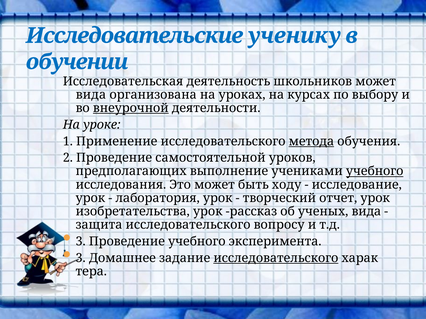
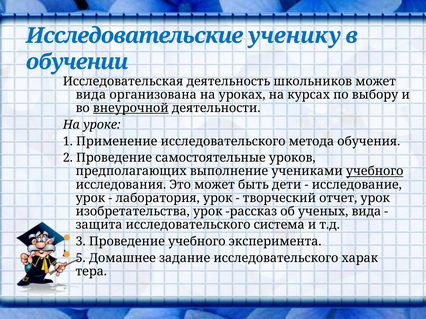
метода underline: present -> none
самостоятельной: самостоятельной -> самостоятельные
ходу: ходу -> дети
вопросу: вопросу -> система
3 at (81, 258): 3 -> 5
исследовательского at (276, 258) underline: present -> none
